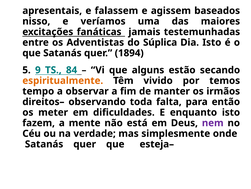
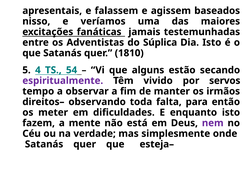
1894: 1894 -> 1810
9: 9 -> 4
84: 84 -> 54
espiritualmente colour: orange -> purple
temos: temos -> servos
